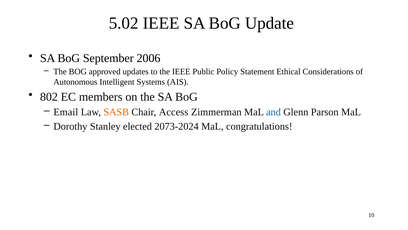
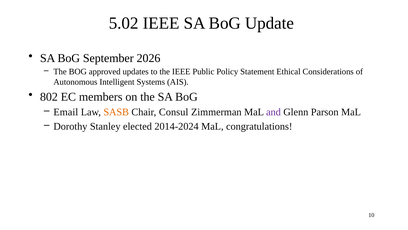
2006: 2006 -> 2026
Access: Access -> Consul
and colour: blue -> purple
2073-2024: 2073-2024 -> 2014-2024
